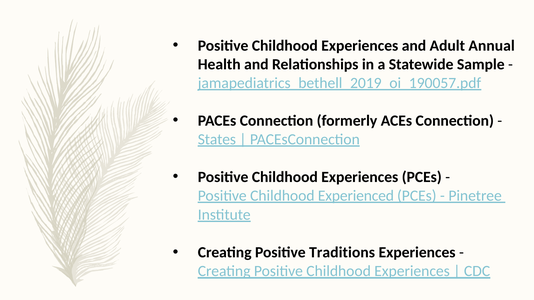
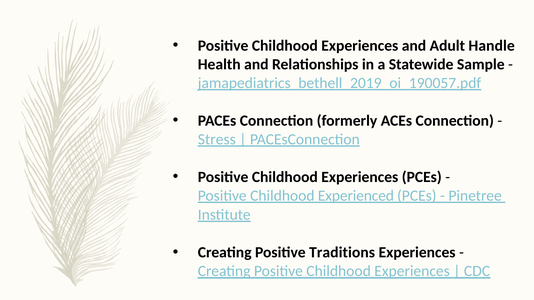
Annual: Annual -> Handle
States: States -> Stress
